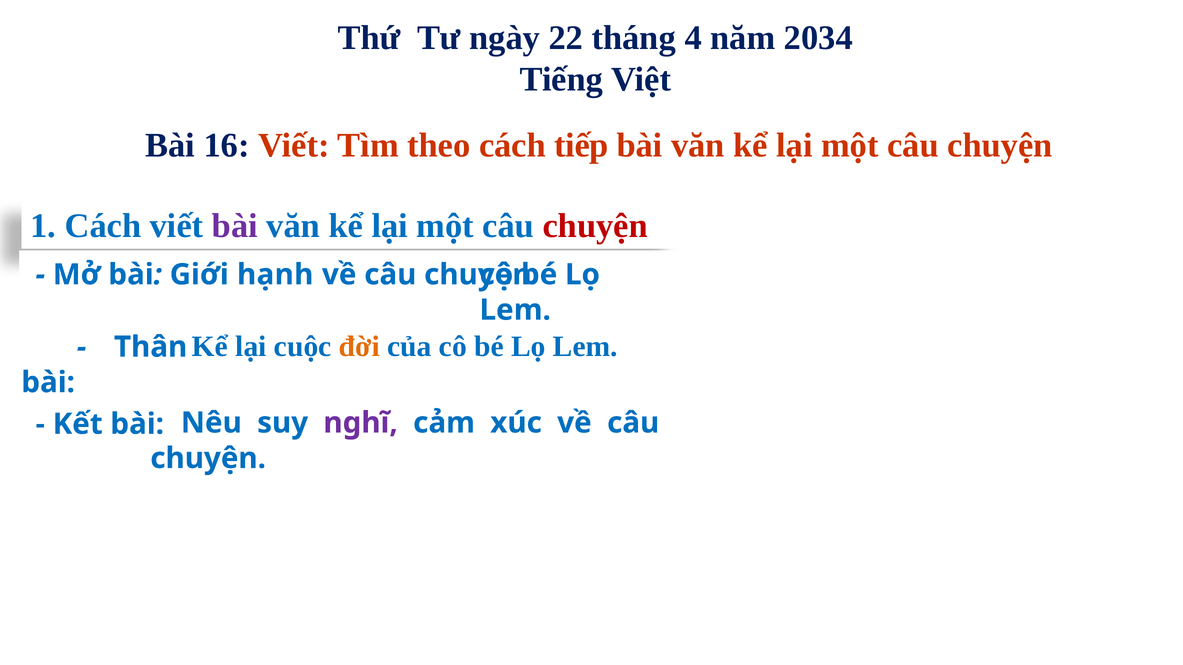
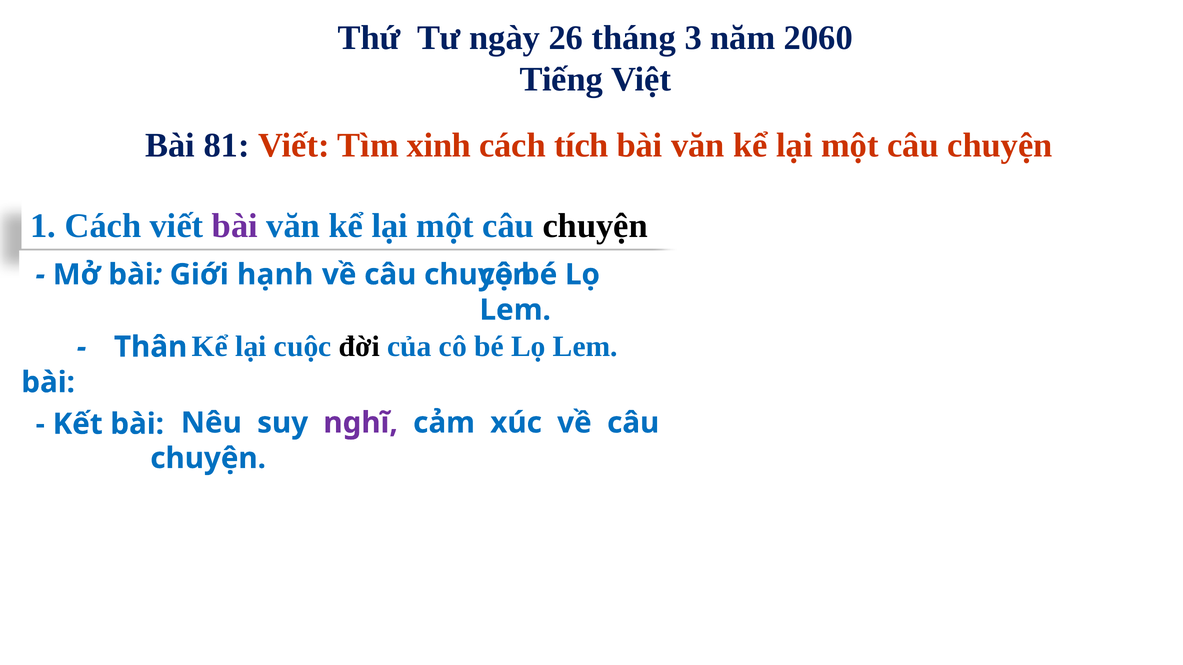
22: 22 -> 26
4: 4 -> 3
2034: 2034 -> 2060
16: 16 -> 81
theo: theo -> xinh
tiếp: tiếp -> tích
chuyện at (595, 226) colour: red -> black
đời colour: orange -> black
